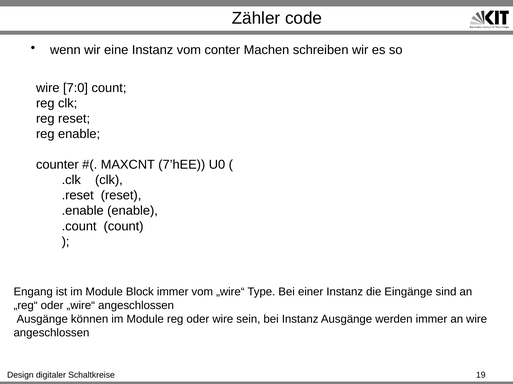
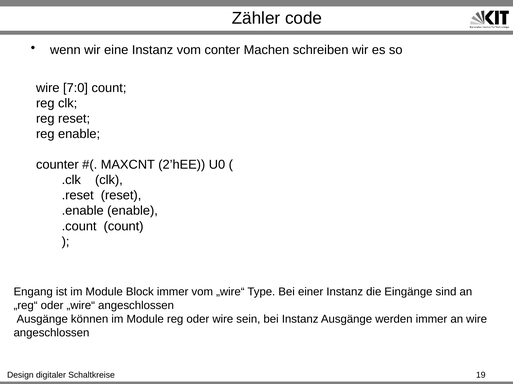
7’hEE: 7’hEE -> 2’hEE
